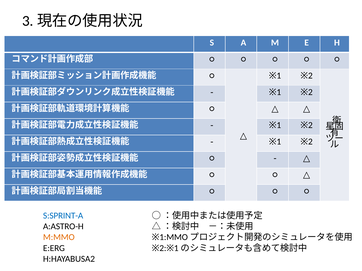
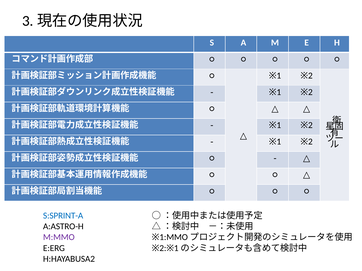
M:MMO colour: orange -> purple
